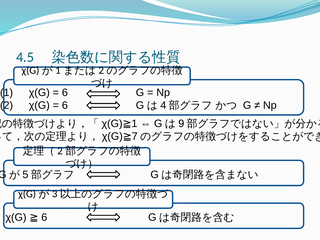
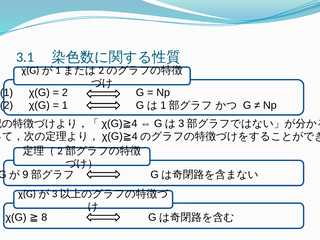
4.5: 4.5 -> 3.1
6 at (65, 93): 6 -> 2
6 at (65, 105): 6 -> 1
4 at (163, 105): 4 -> 1
9: 9 -> 3
1 at (134, 124): 1 -> 4
7 at (135, 136): 7 -> 4
5: 5 -> 9
χ(G 6: 6 -> 8
